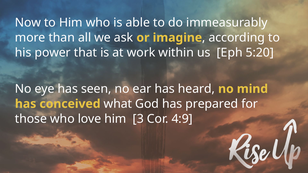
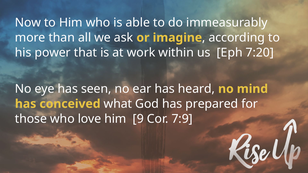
5:20: 5:20 -> 7:20
3: 3 -> 9
4:9: 4:9 -> 7:9
